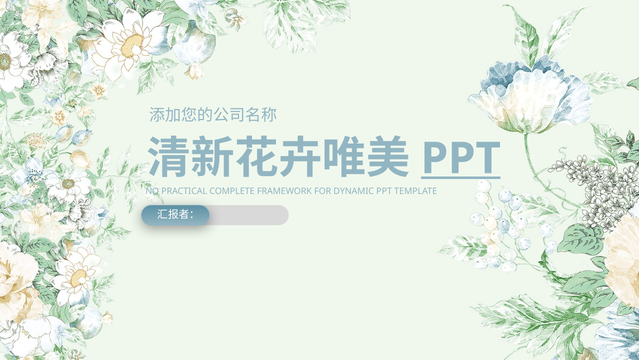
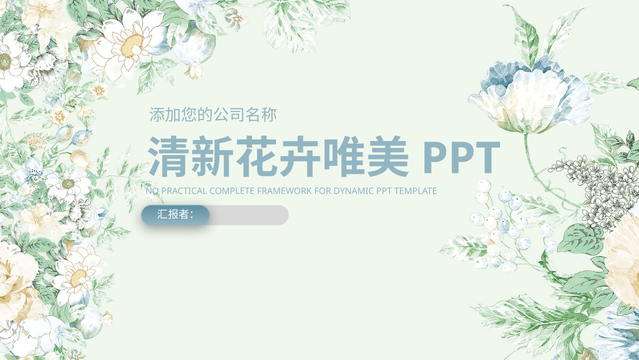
PPT at (461, 158) underline: present -> none
